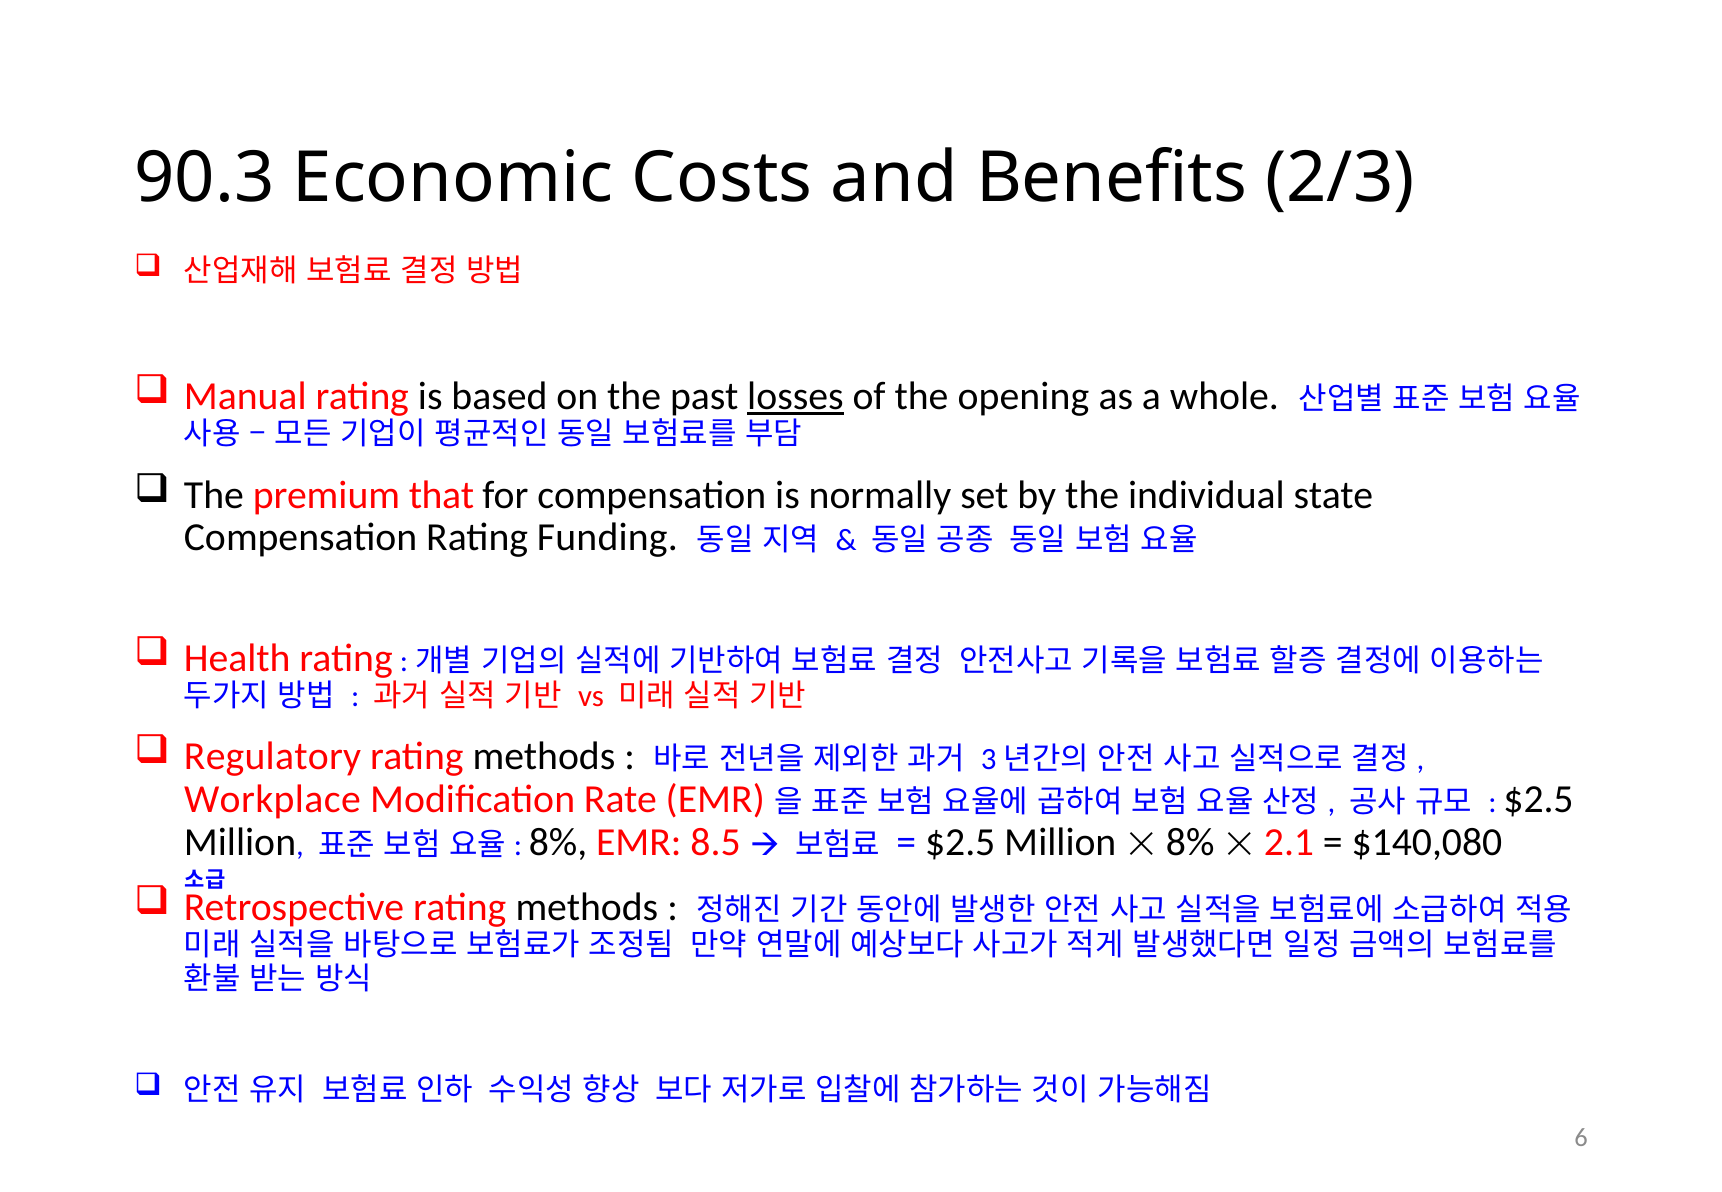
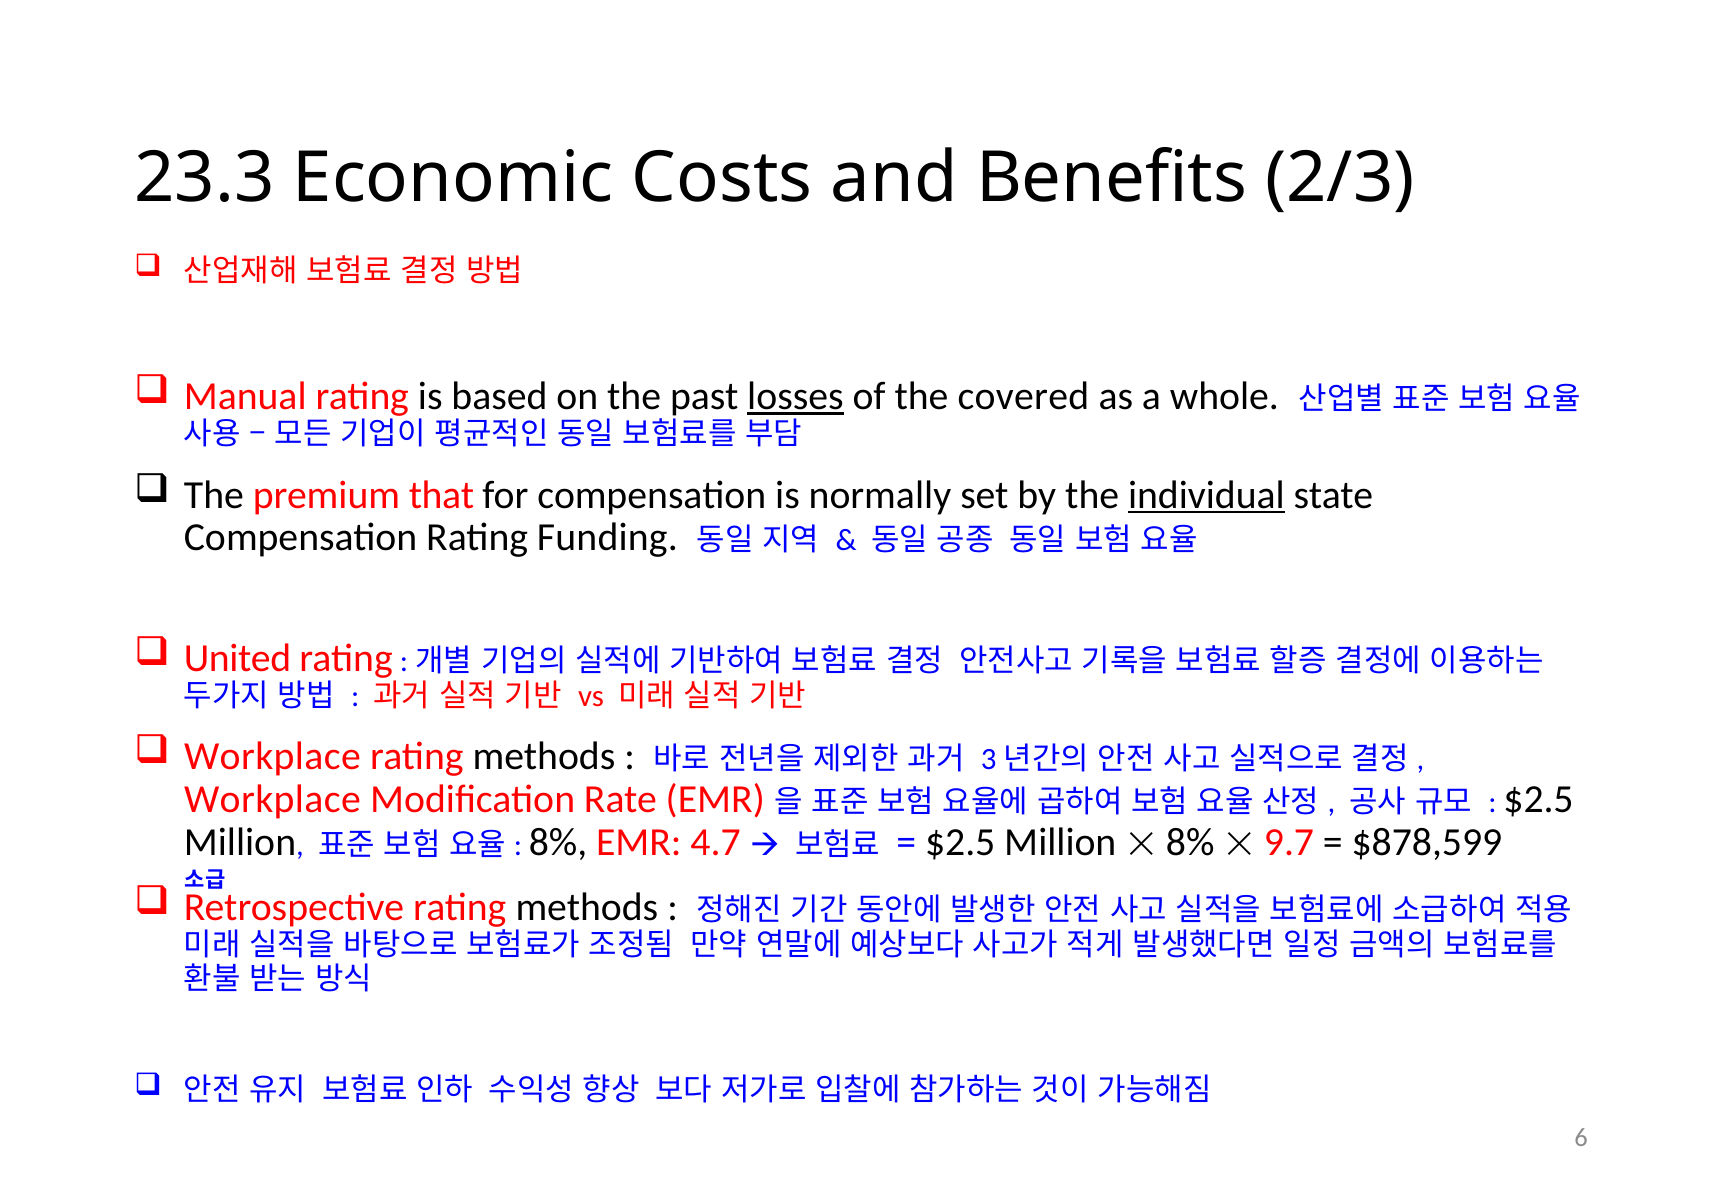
90.3: 90.3 -> 23.3
opening: opening -> covered
individual underline: none -> present
Health: Health -> United
Regulatory at (273, 757): Regulatory -> Workplace
8.5: 8.5 -> 4.7
2.1: 2.1 -> 9.7
$140,080: $140,080 -> $878,599
